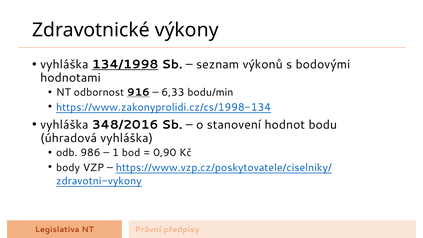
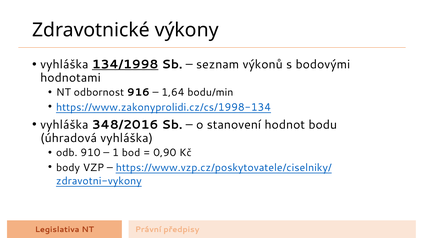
916 underline: present -> none
6,33: 6,33 -> 1,64
986: 986 -> 910
